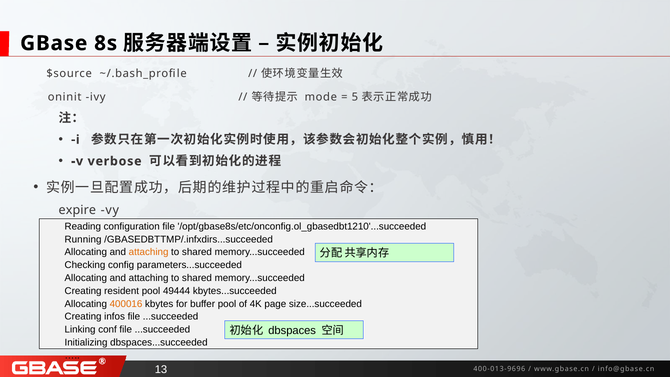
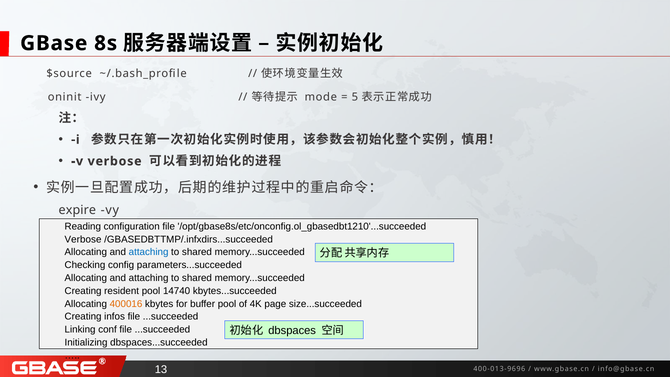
Running at (83, 239): Running -> Verbose
attaching at (149, 252) colour: orange -> blue
49444: 49444 -> 14740
